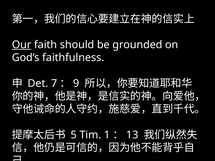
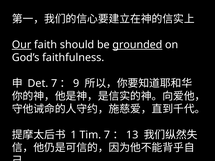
grounded underline: none -> present
5: 5 -> 1
Tim 1: 1 -> 7
